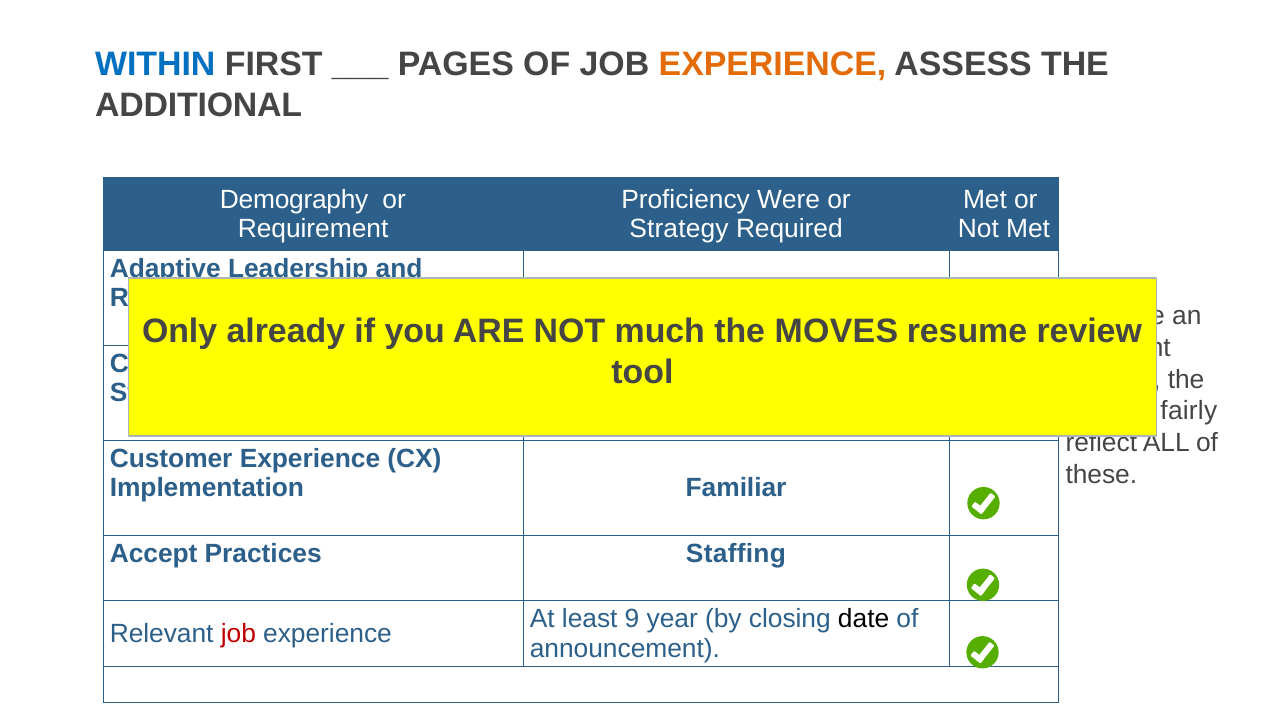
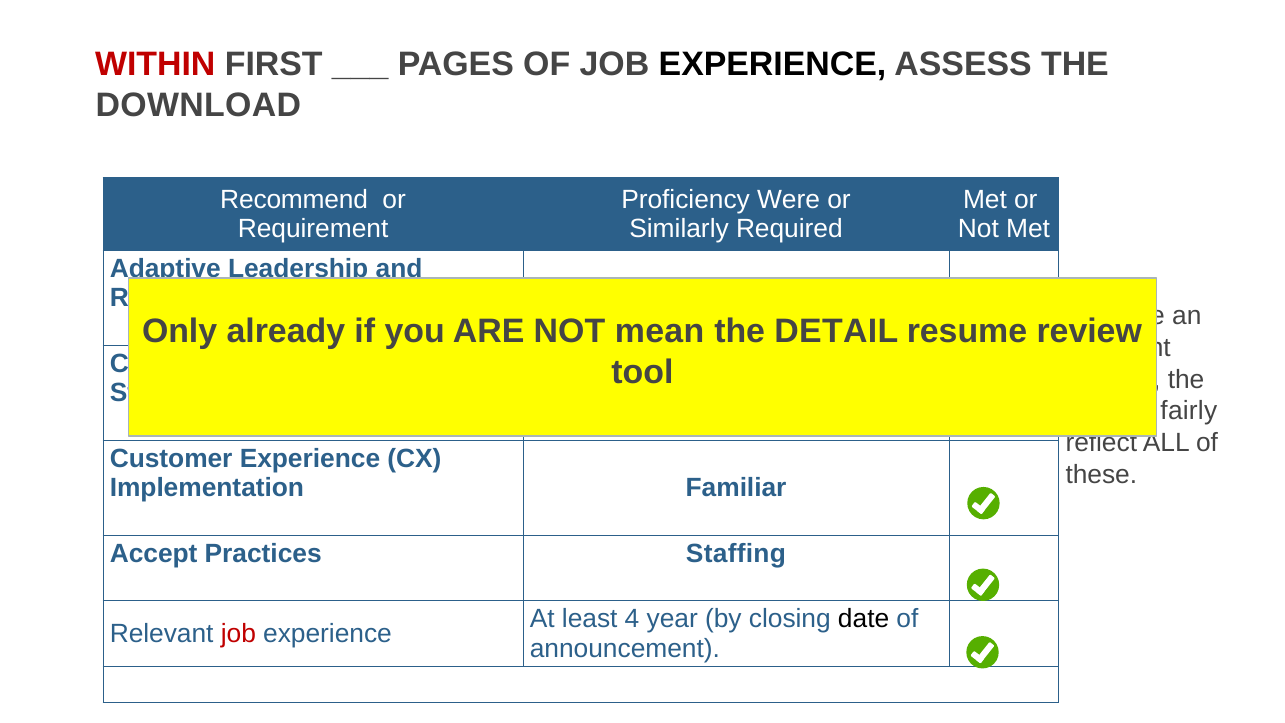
WITHIN colour: blue -> red
EXPERIENCE at (772, 65) colour: orange -> black
ADDITIONAL: ADDITIONAL -> DOWNLOAD
Demography: Demography -> Recommend
Strategy at (679, 229): Strategy -> Similarly
much: much -> mean
MOVES: MOVES -> DETAIL
9: 9 -> 4
